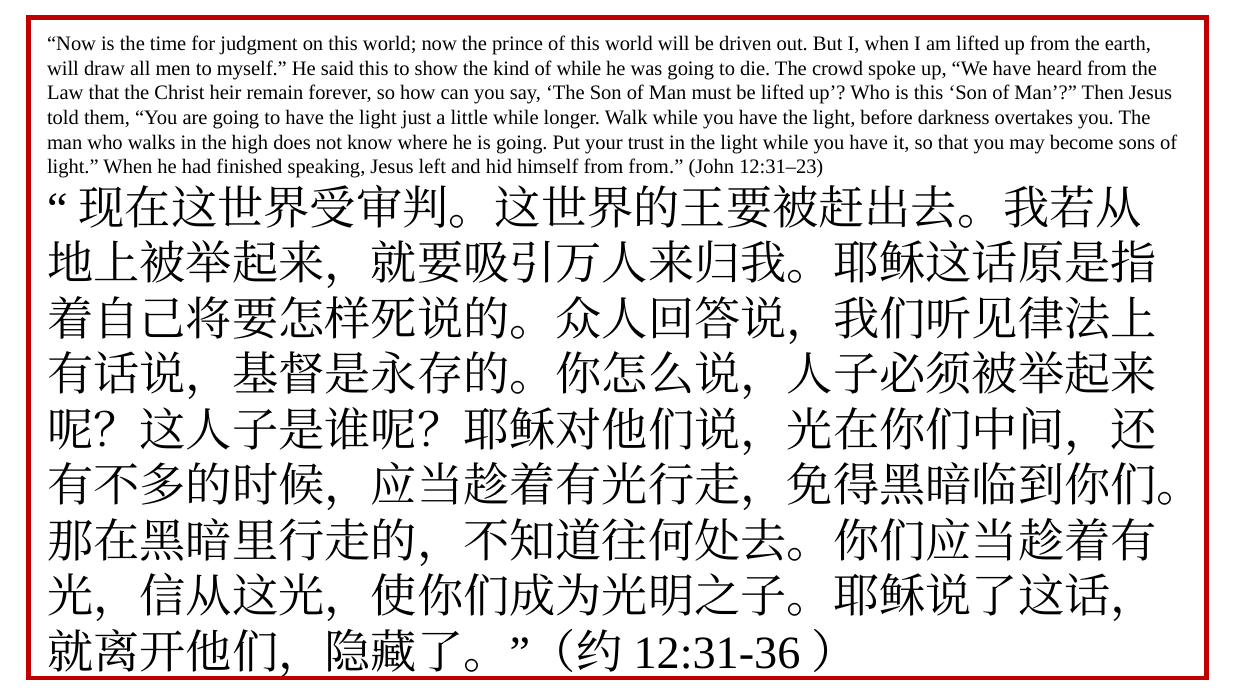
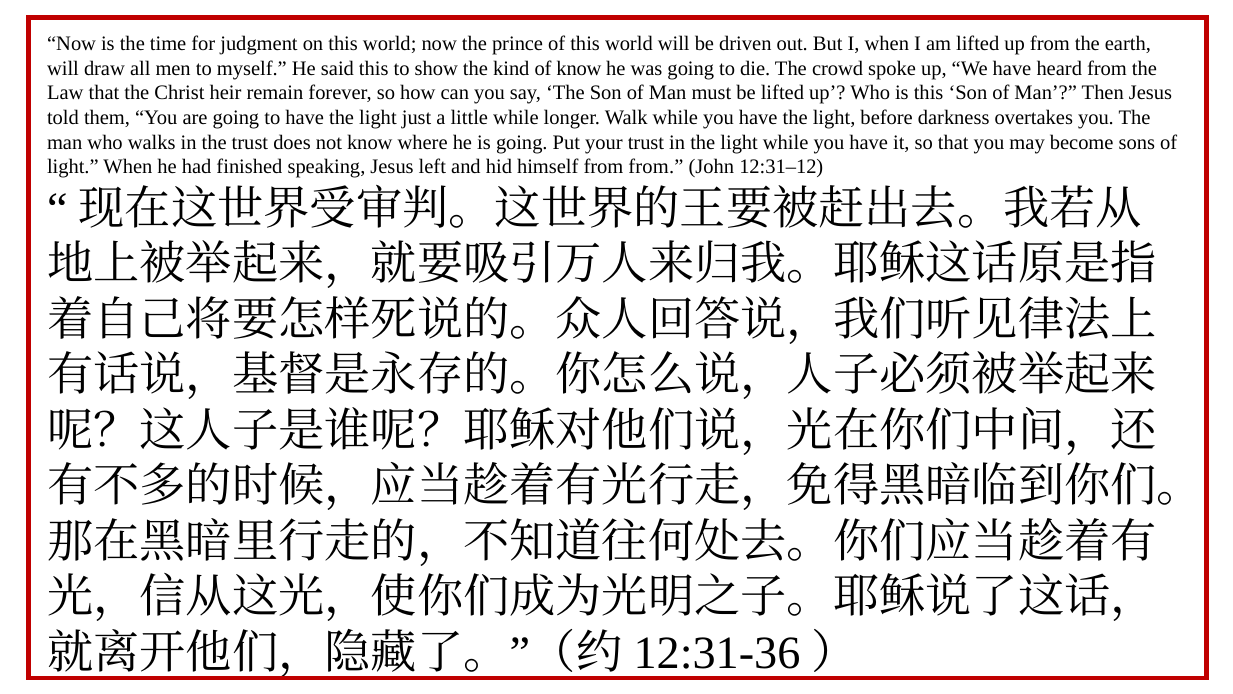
of while: while -> know
the high: high -> trust
12:31–23: 12:31–23 -> 12:31–12
